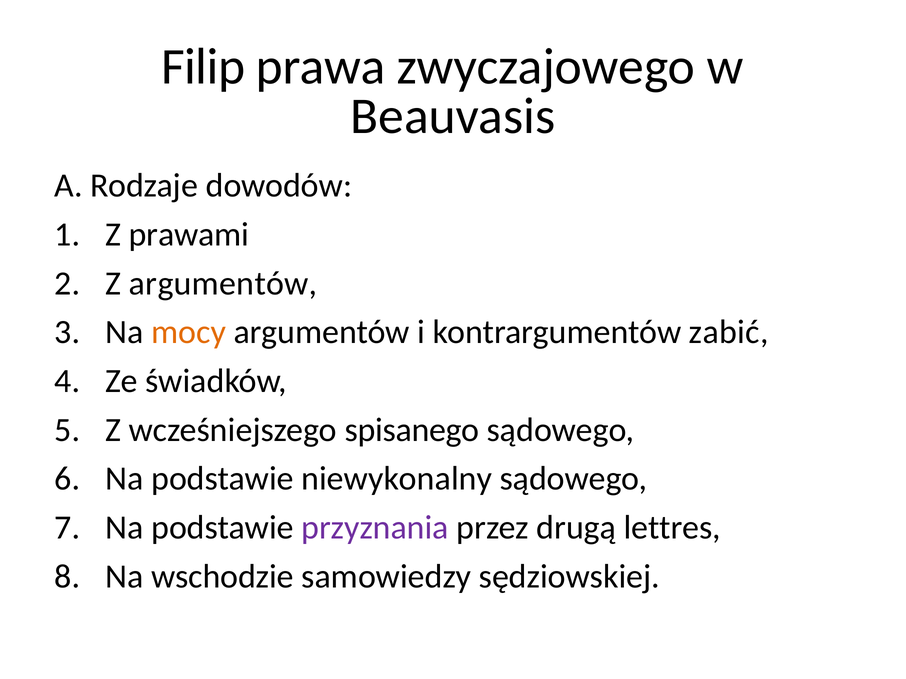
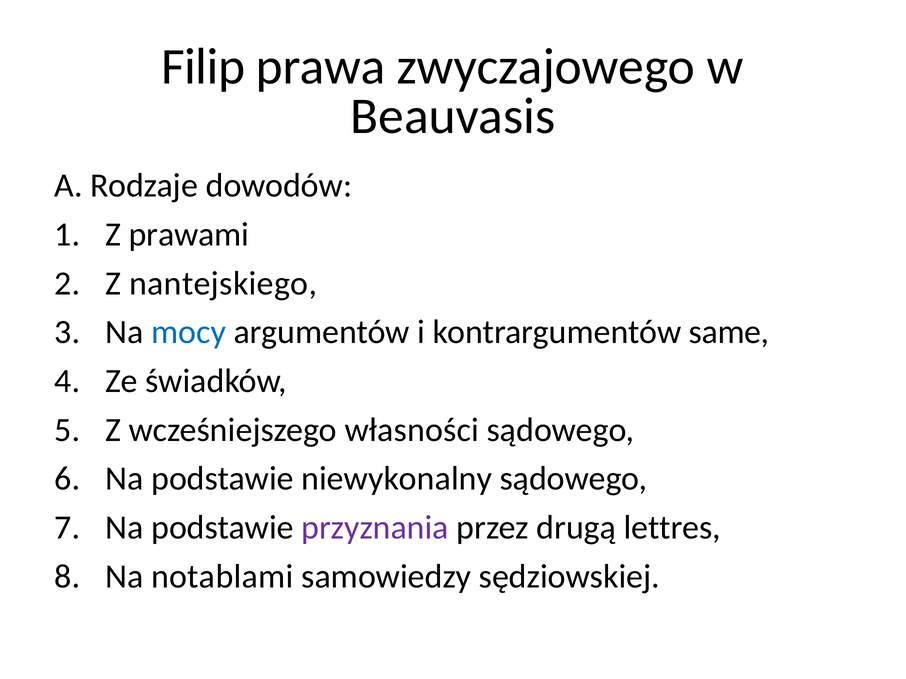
Z argumentów: argumentów -> nantejskiego
mocy colour: orange -> blue
zabić: zabić -> same
spisanego: spisanego -> własności
wschodzie: wschodzie -> notablami
